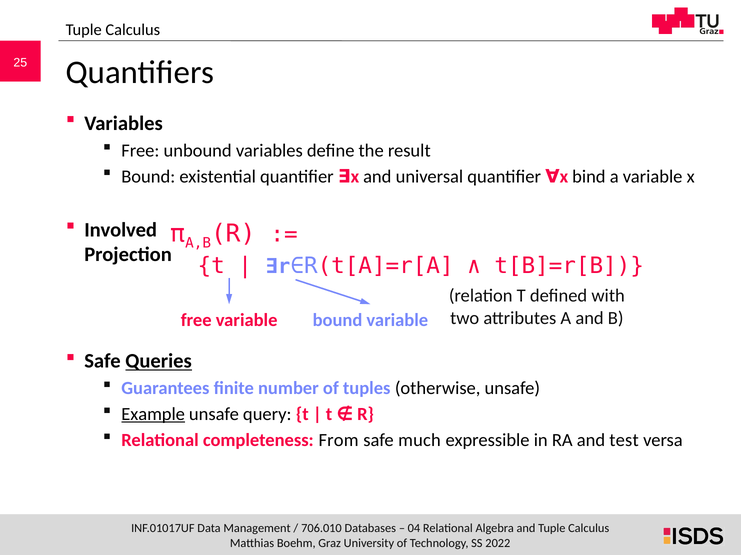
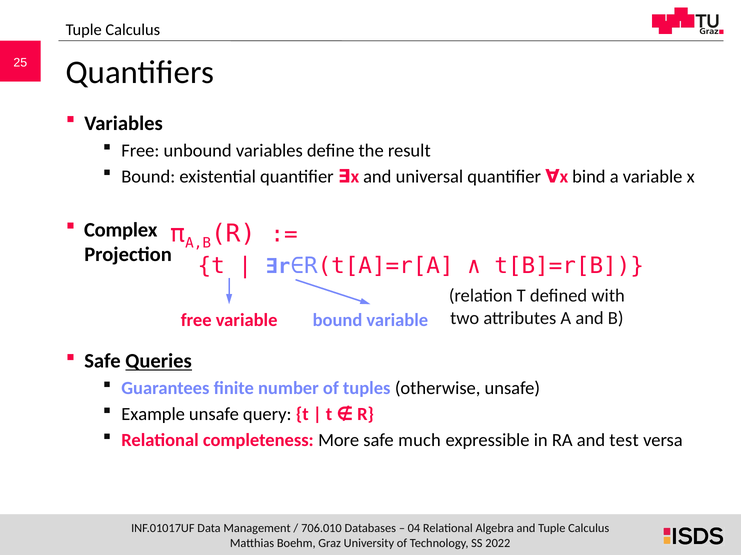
Involved: Involved -> Complex
Example underline: present -> none
From: From -> More
